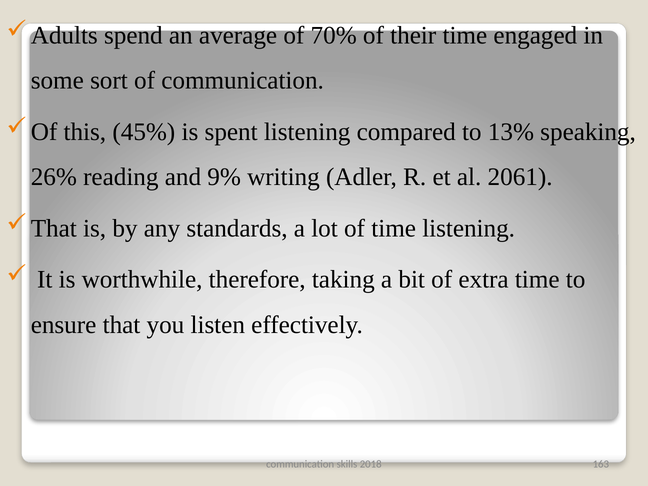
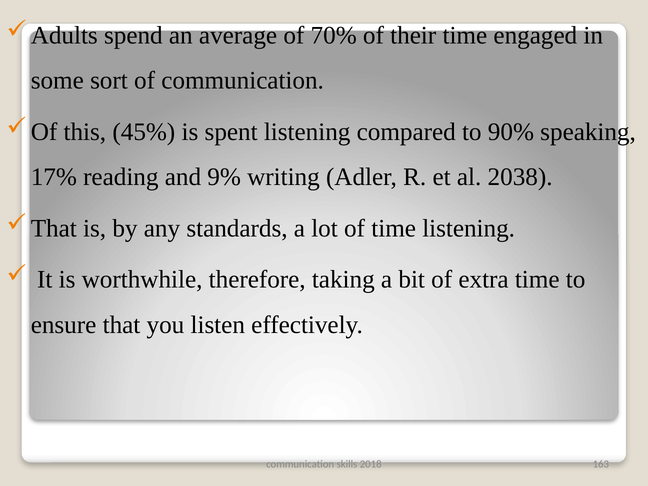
13%: 13% -> 90%
26%: 26% -> 17%
2061: 2061 -> 2038
